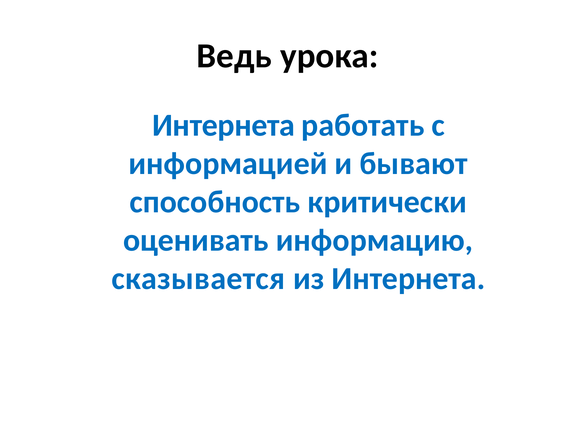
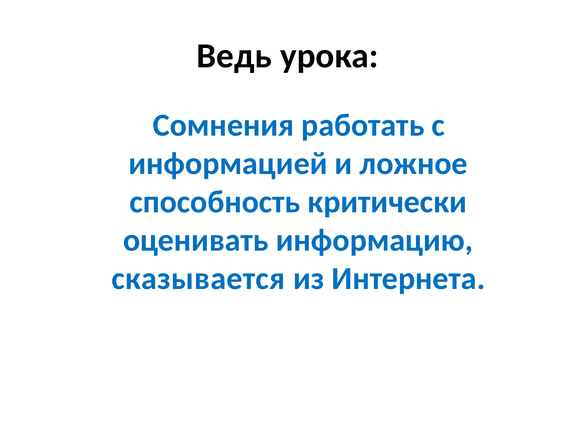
Интернета at (224, 125): Интернета -> Сомнения
бывают: бывают -> ложное
